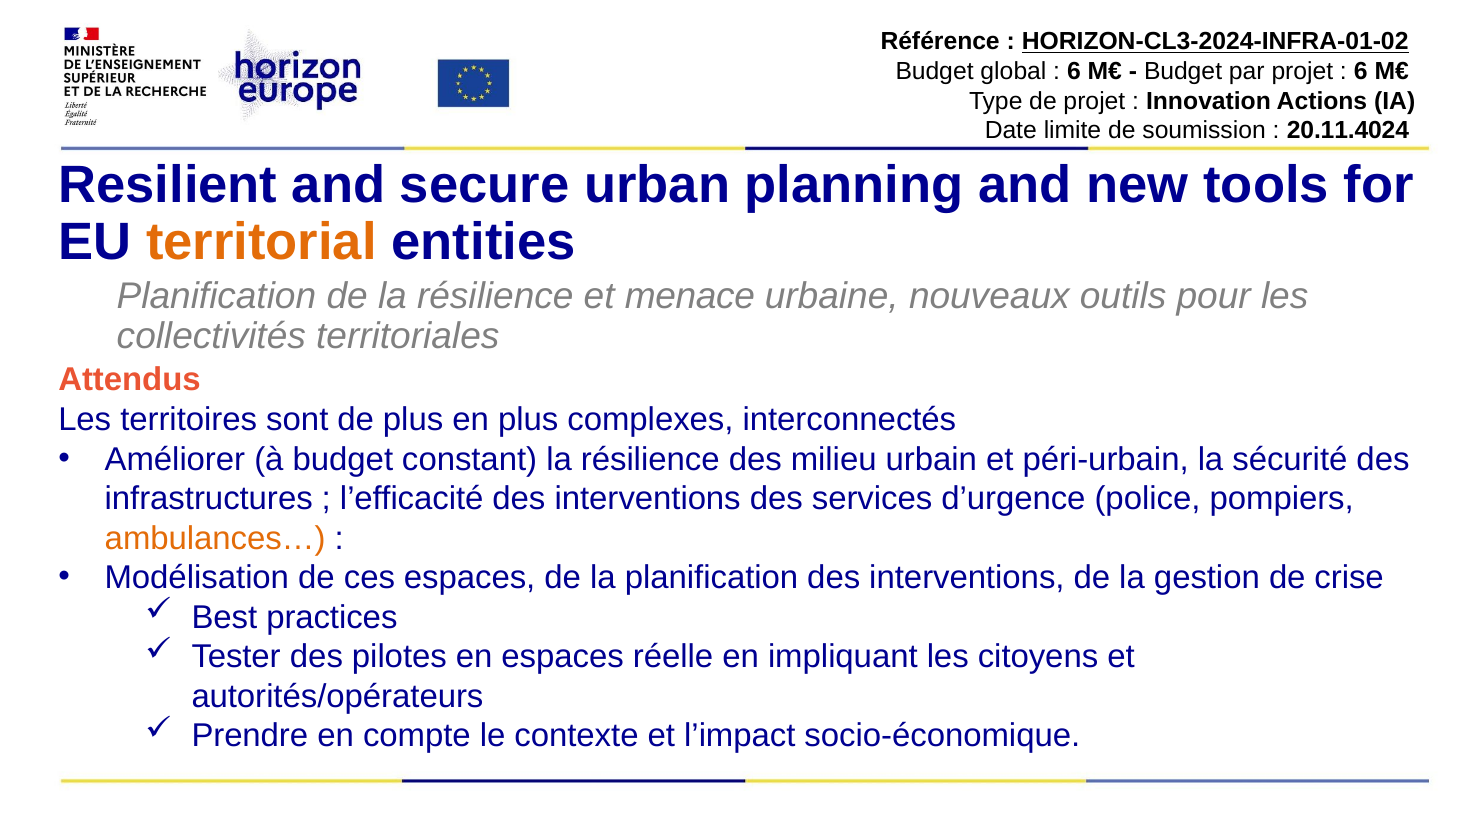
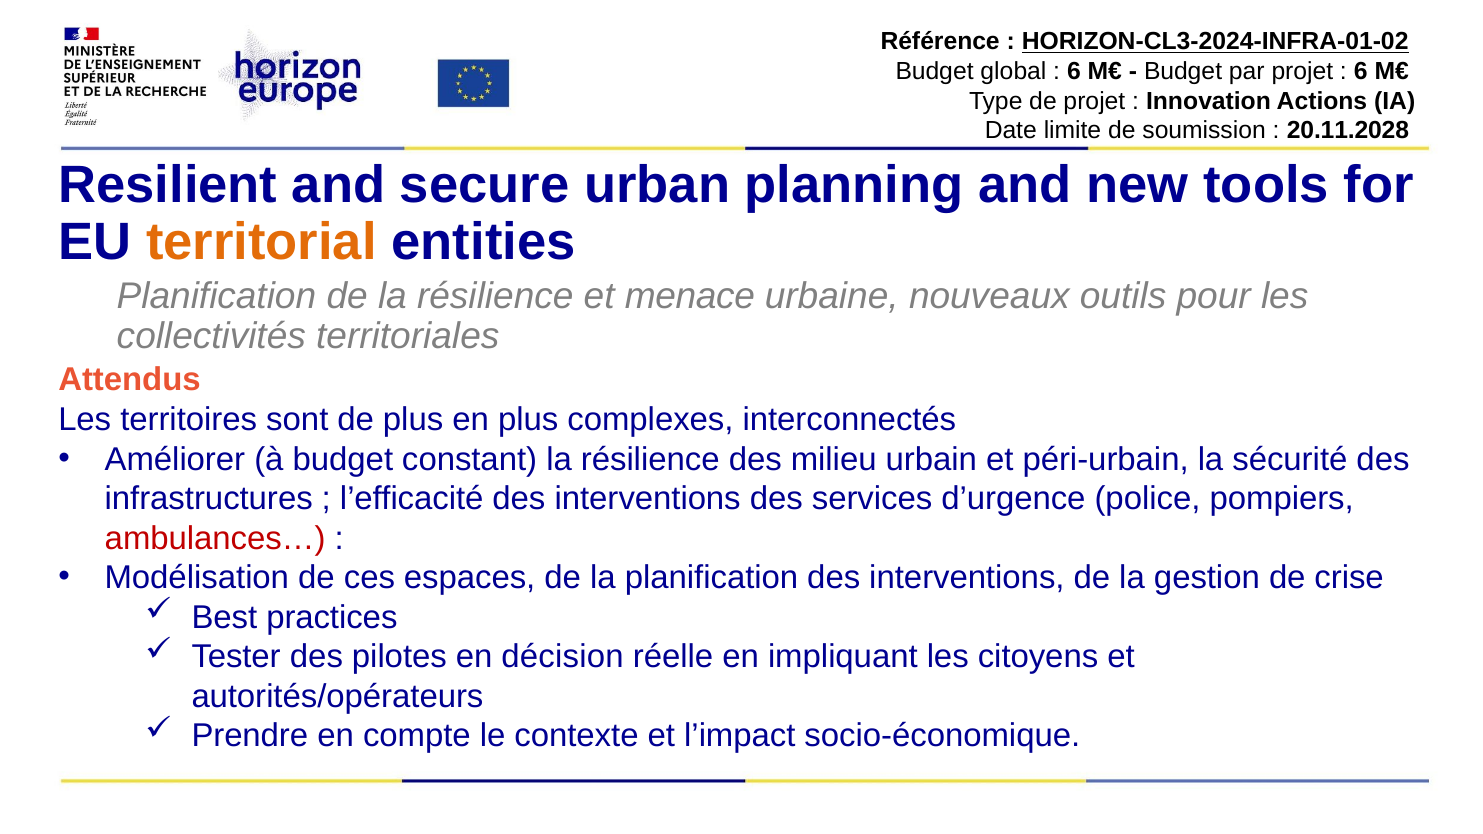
20.11.4024: 20.11.4024 -> 20.11.2028
ambulances… colour: orange -> red
en espaces: espaces -> décision
